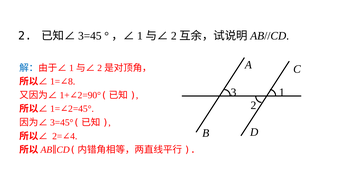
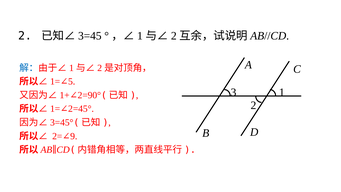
8: 8 -> 5
4: 4 -> 9
